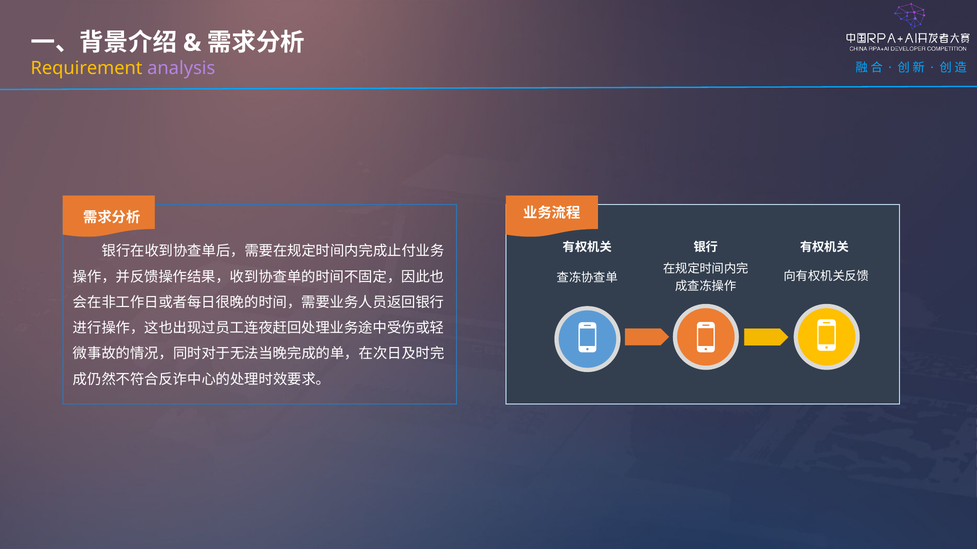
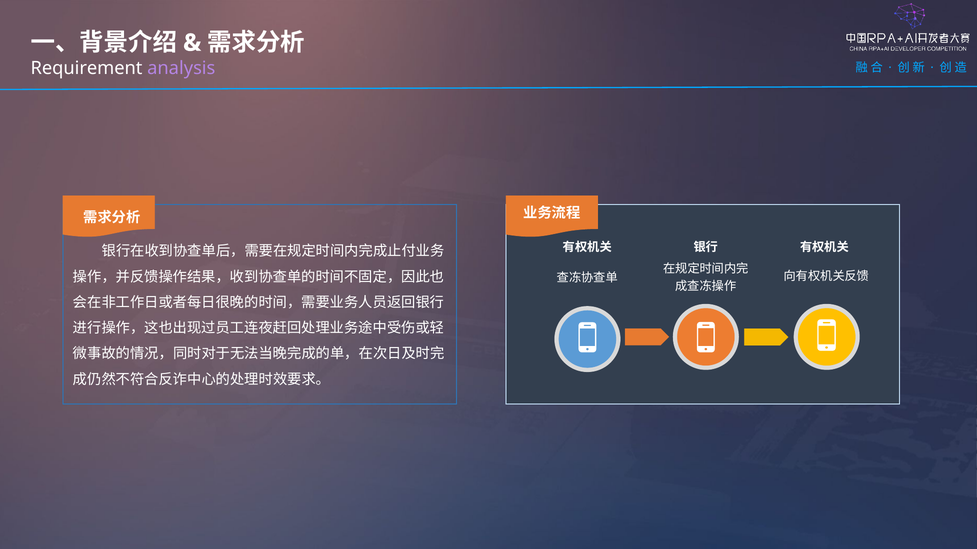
Requirement colour: yellow -> white
